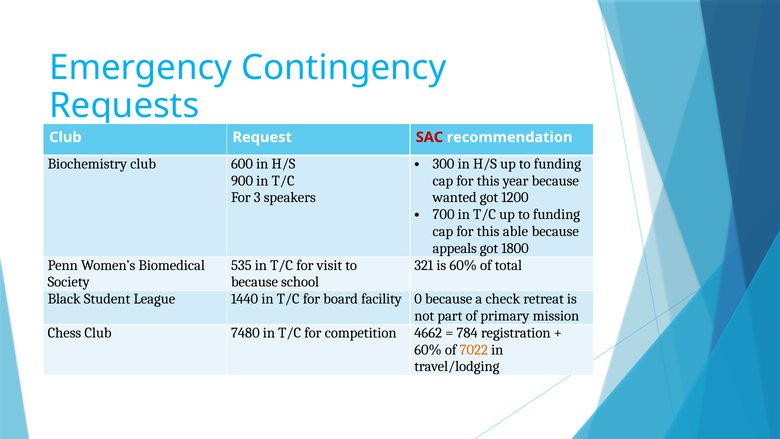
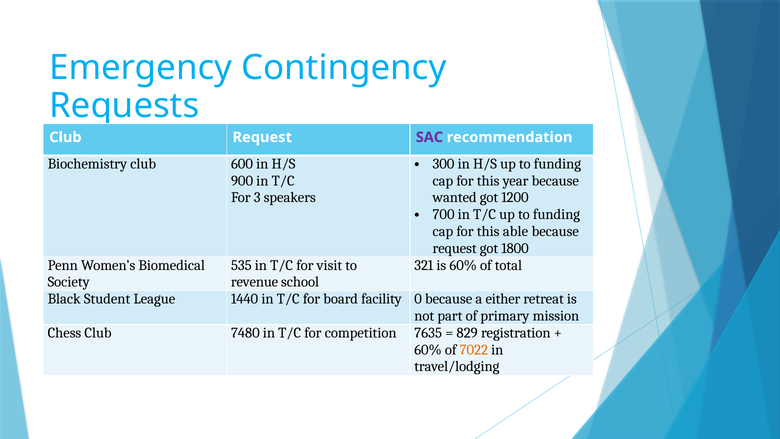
SAC colour: red -> purple
appeals at (455, 248): appeals -> request
because at (254, 282): because -> revenue
check: check -> either
4662: 4662 -> 7635
784: 784 -> 829
